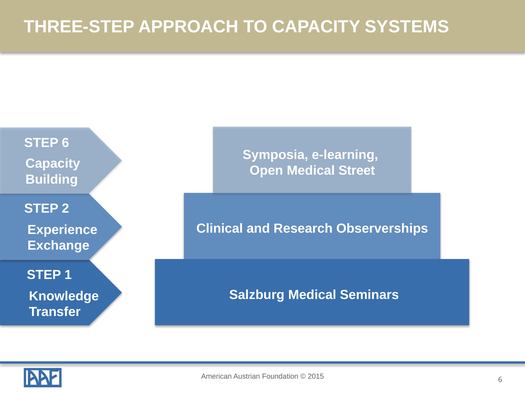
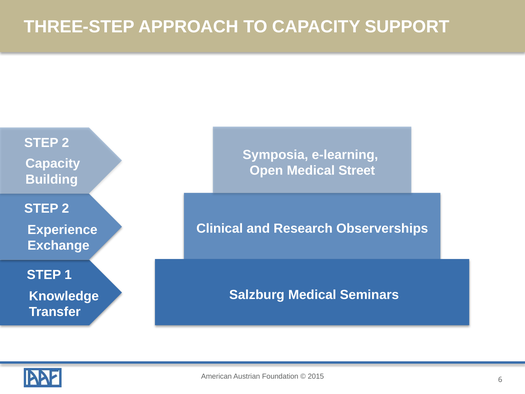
SYSTEMS: SYSTEMS -> SUPPORT
6 at (65, 143): 6 -> 2
